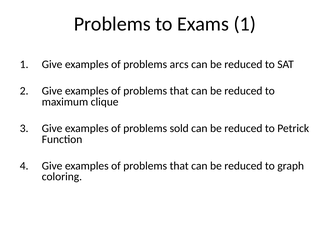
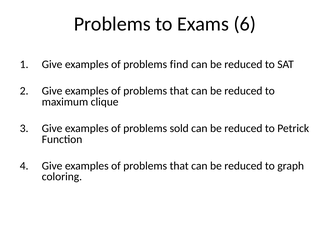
Exams 1: 1 -> 6
arcs: arcs -> find
